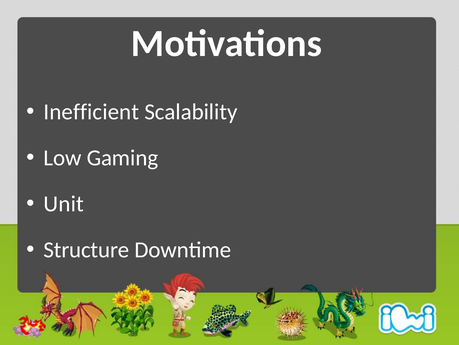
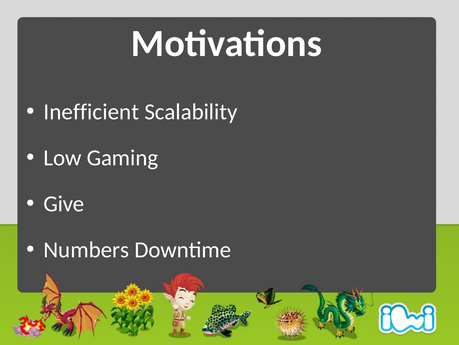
Unit: Unit -> Give
Structure: Structure -> Numbers
